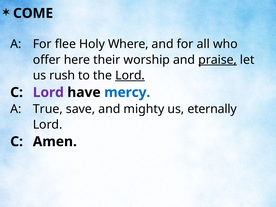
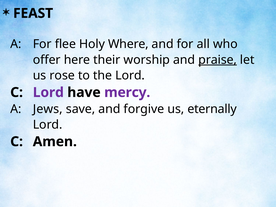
COME: COME -> FEAST
rush: rush -> rose
Lord at (130, 76) underline: present -> none
mercy colour: blue -> purple
True: True -> Jews
mighty: mighty -> forgive
